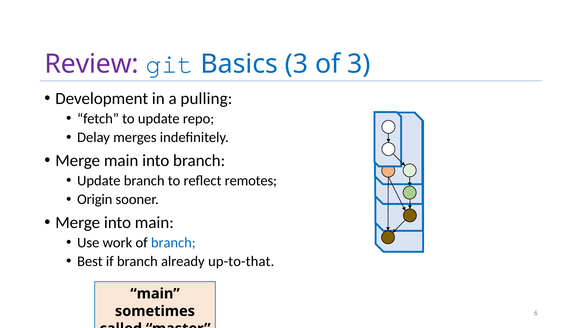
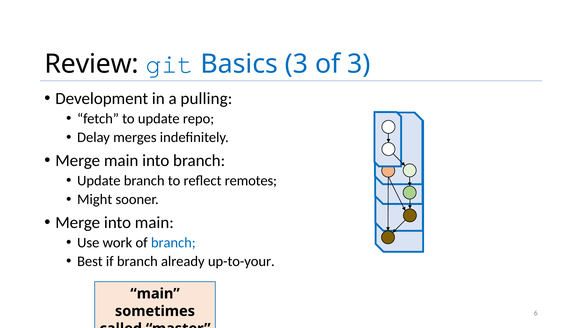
Review colour: purple -> black
Origin: Origin -> Might
up-to-that: up-to-that -> up-to-your
